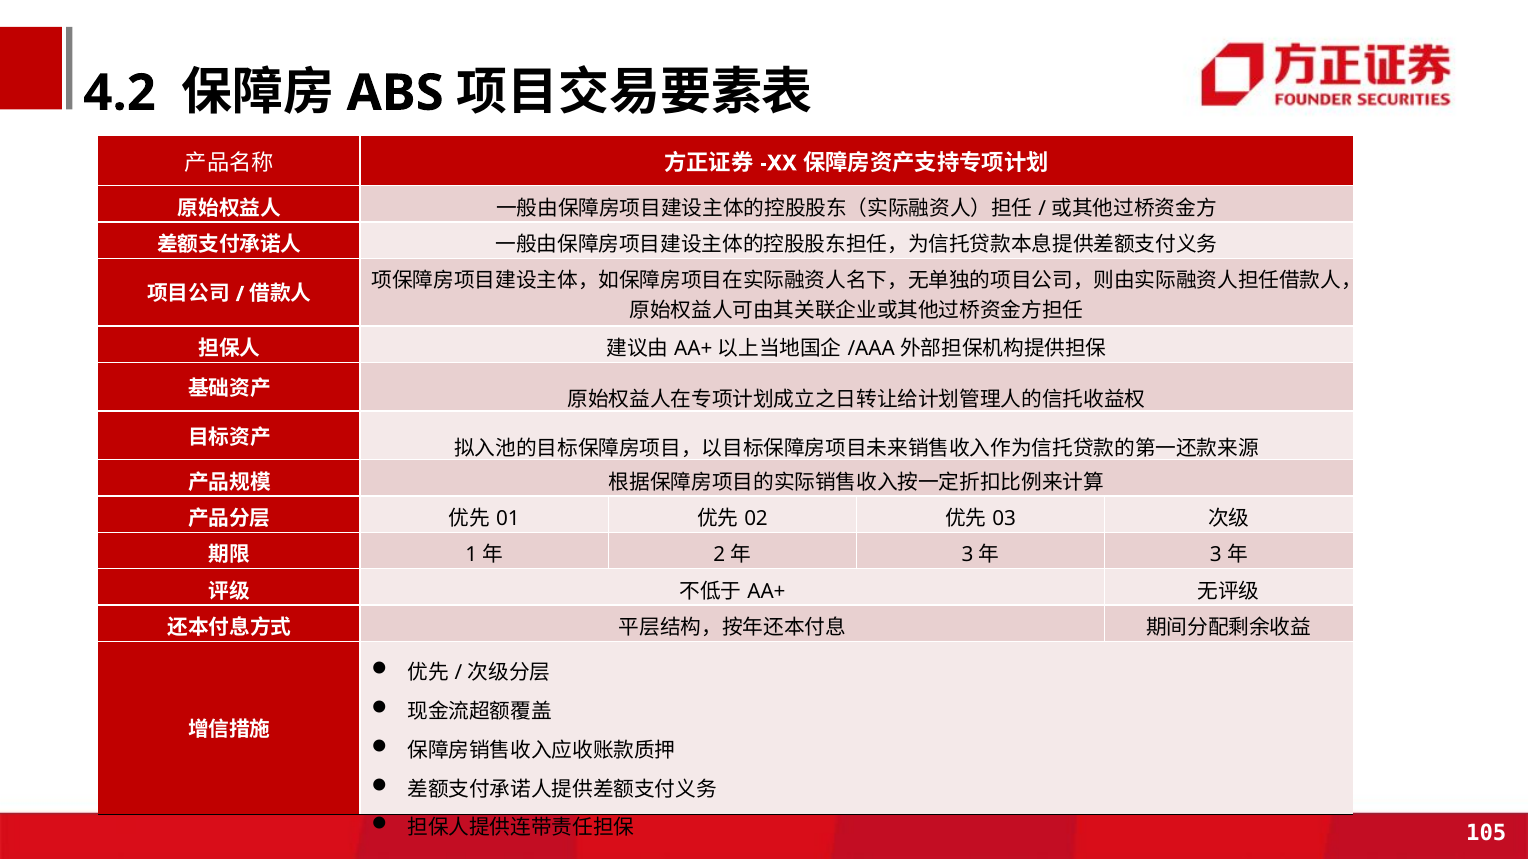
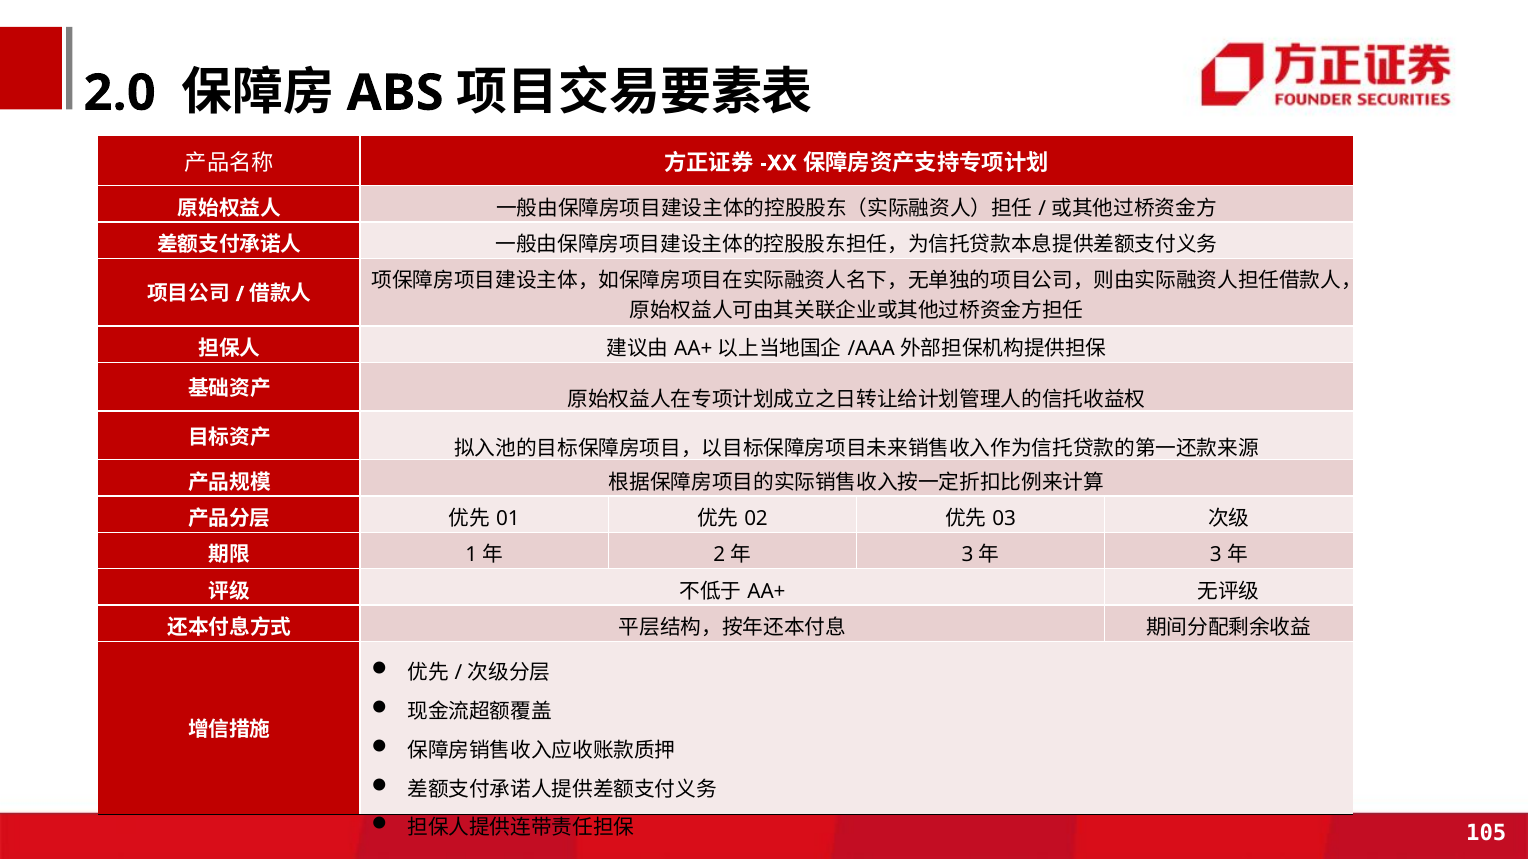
4.2: 4.2 -> 2.0
